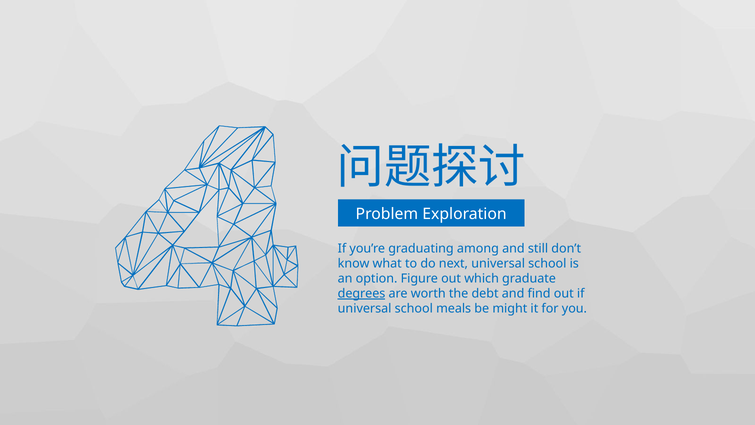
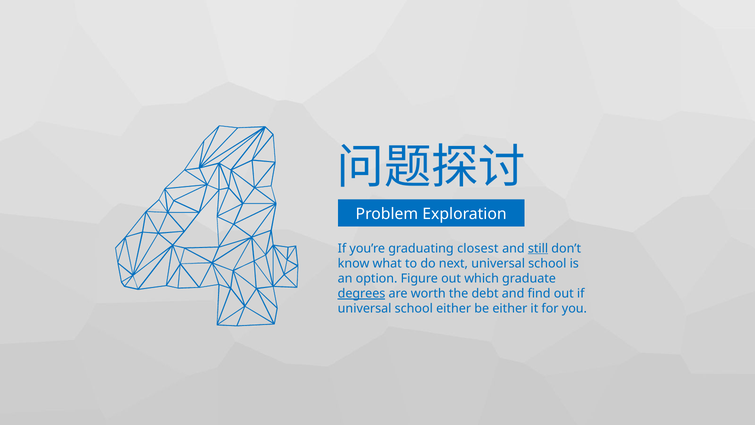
among: among -> closest
still underline: none -> present
school meals: meals -> either
be might: might -> either
